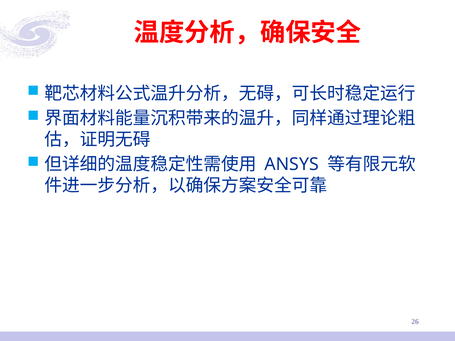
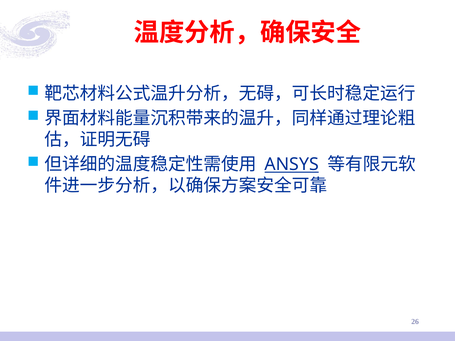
ANSYS underline: none -> present
